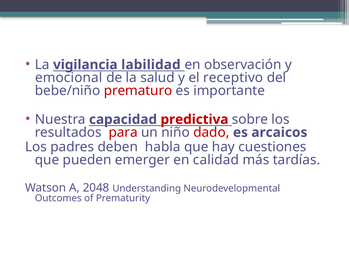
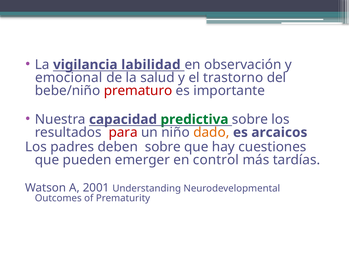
receptivo: receptivo -> trastorno
predictiva colour: red -> green
dado colour: red -> orange
deben habla: habla -> sobre
calidad: calidad -> control
2048: 2048 -> 2001
